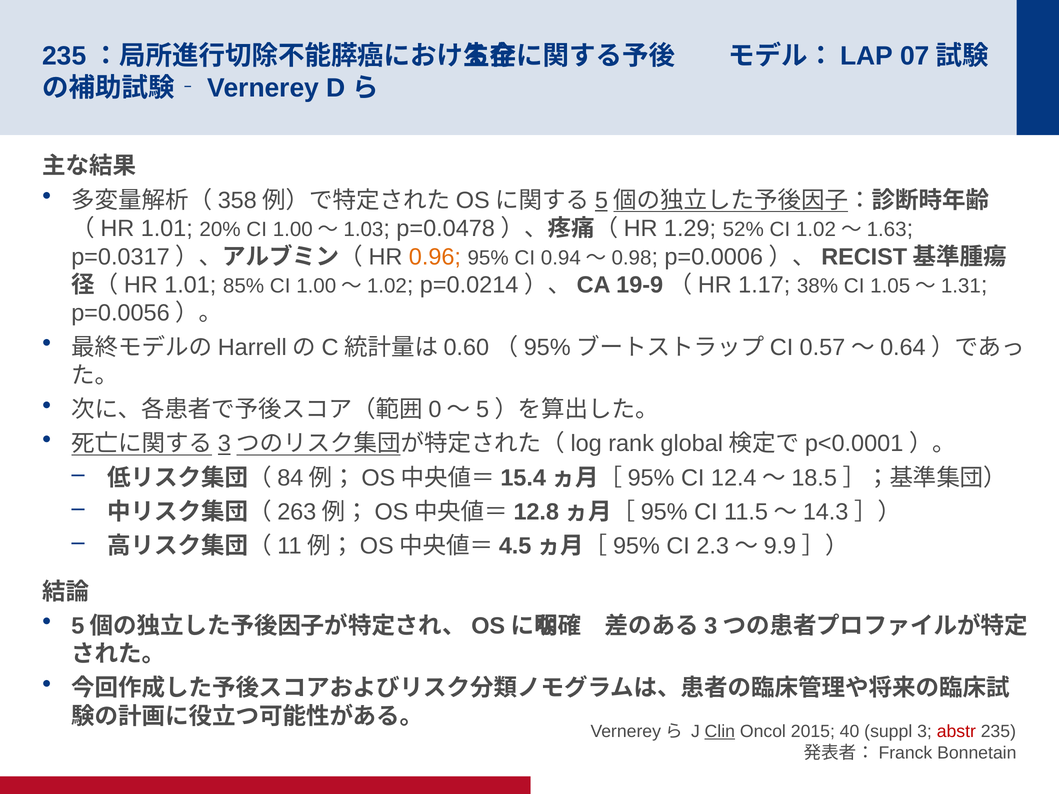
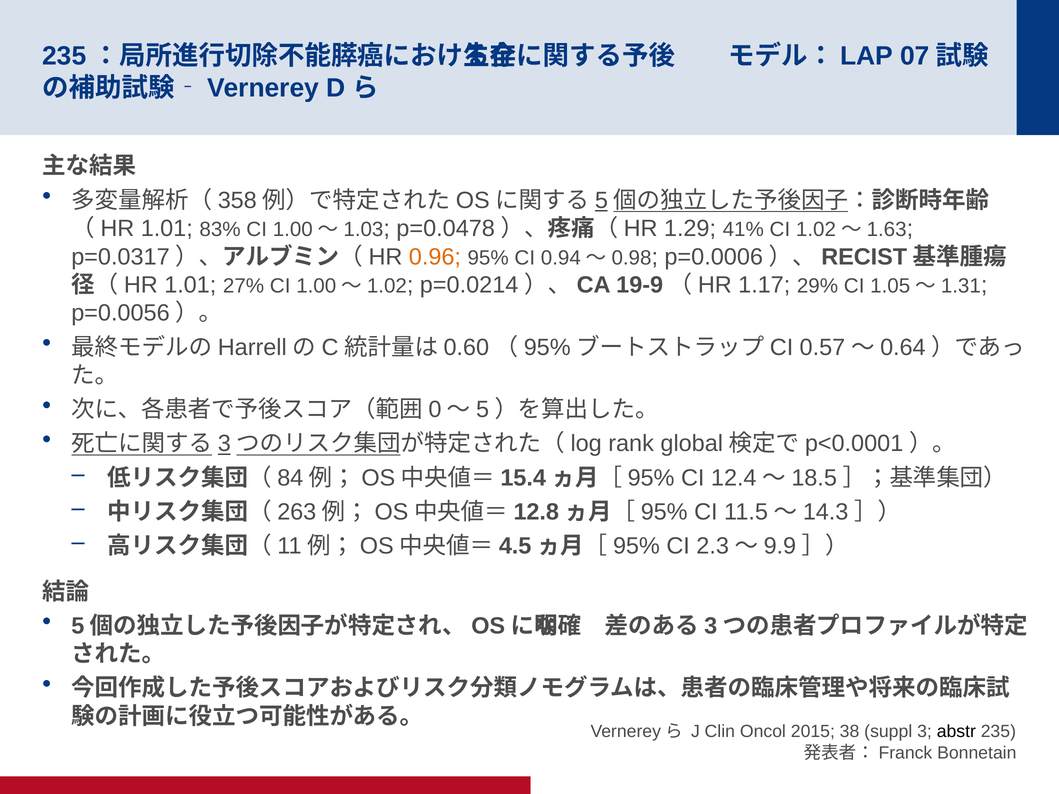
20%: 20% -> 83%
52%: 52% -> 41%
85%: 85% -> 27%
38%: 38% -> 29%
Clin underline: present -> none
40: 40 -> 38
abstr colour: red -> black
